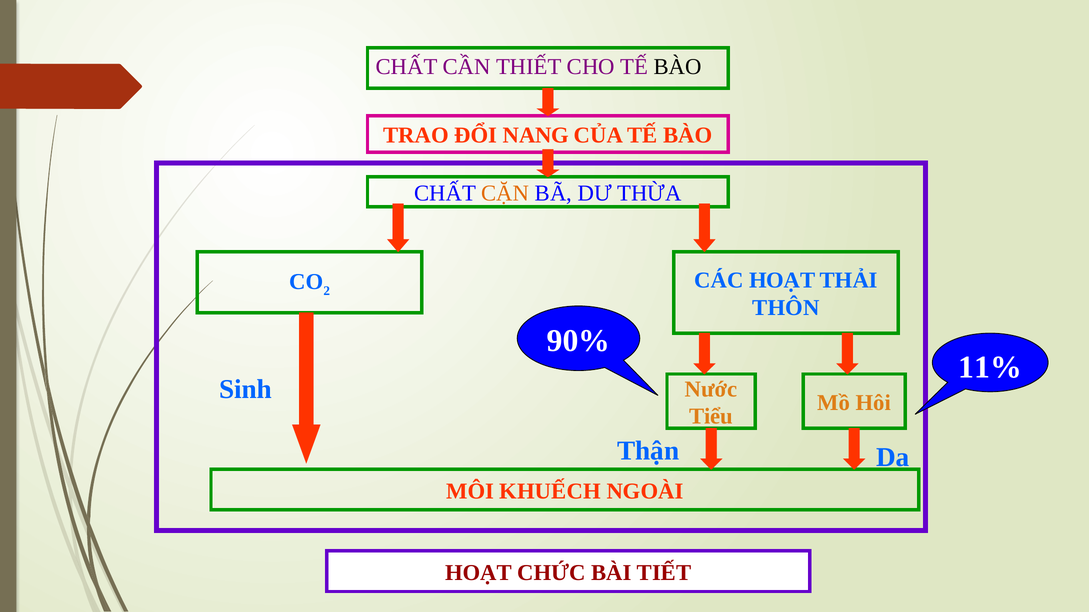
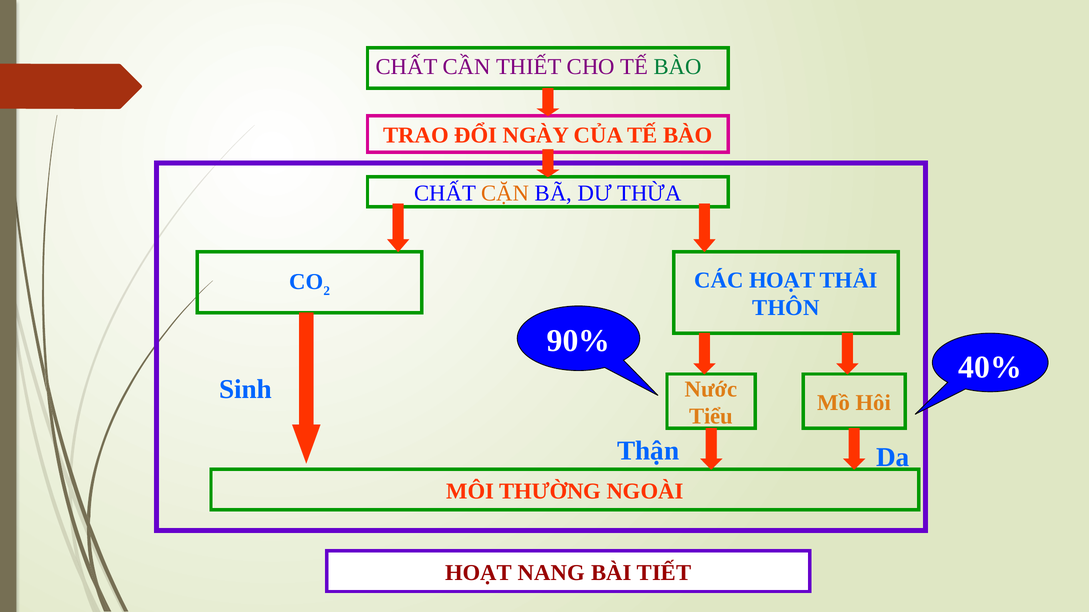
BÀO at (678, 67) colour: black -> green
NANG: NANG -> NGÀY
11%: 11% -> 40%
KHUẾCH: KHUẾCH -> THƯỜNG
CHỨC: CHỨC -> NANG
